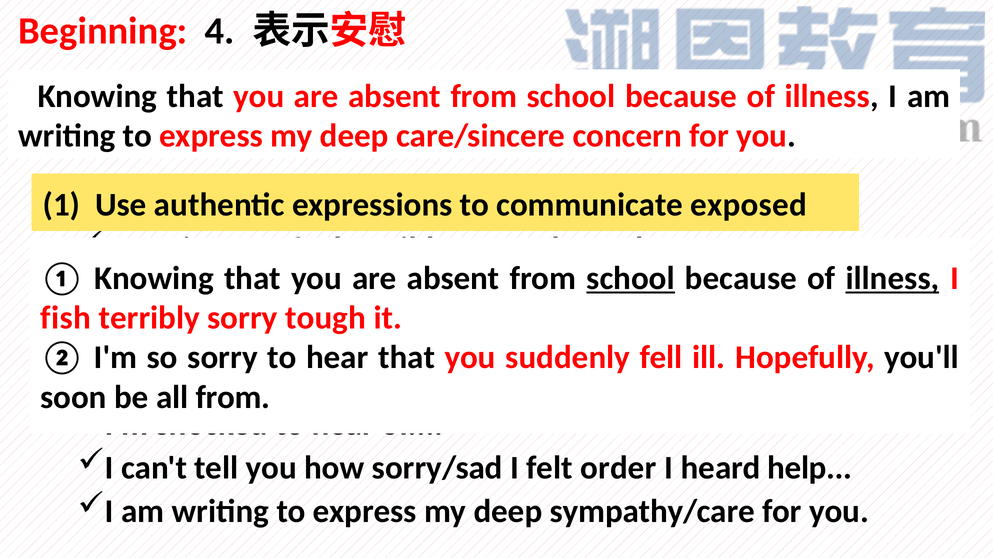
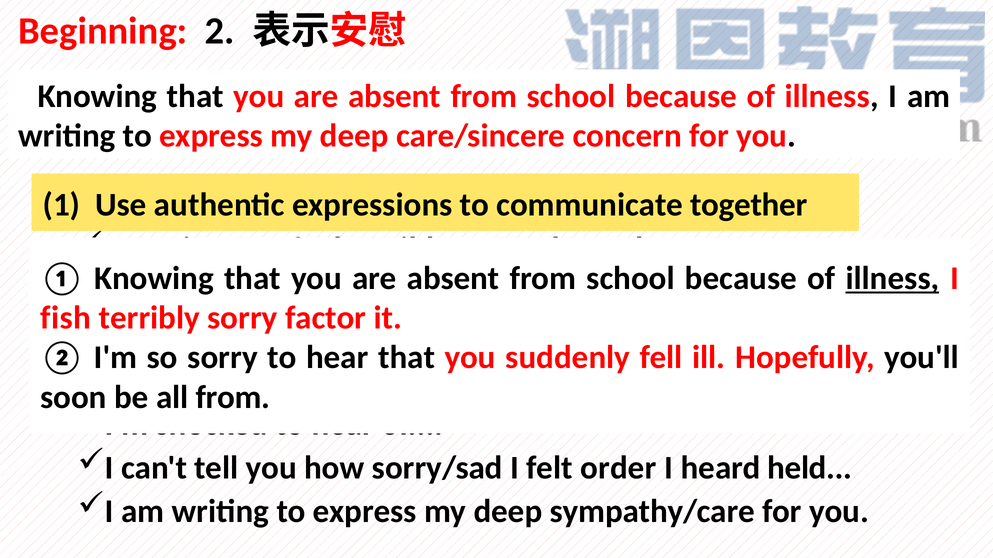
4: 4 -> 2
exposed: exposed -> together
school at (631, 278) underline: present -> none
tough: tough -> factor
help: help -> held
